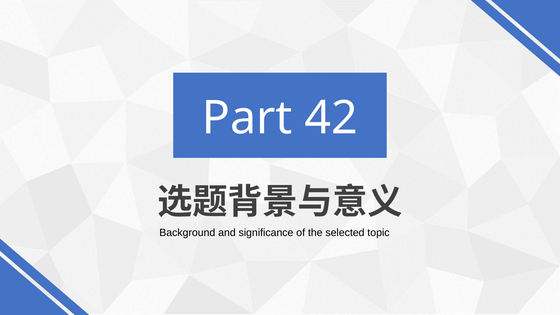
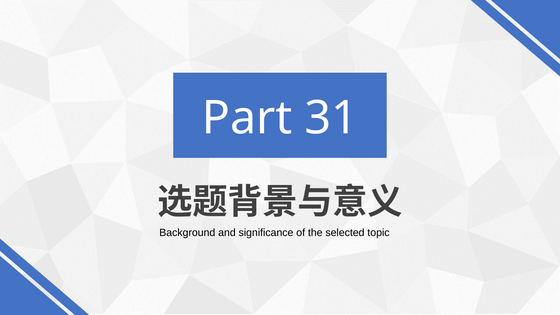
42: 42 -> 31
